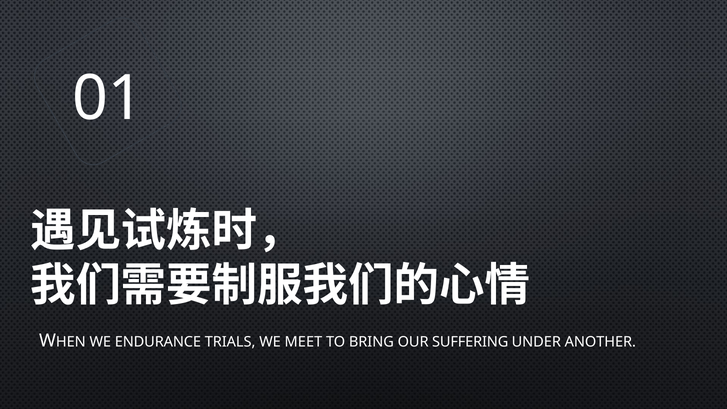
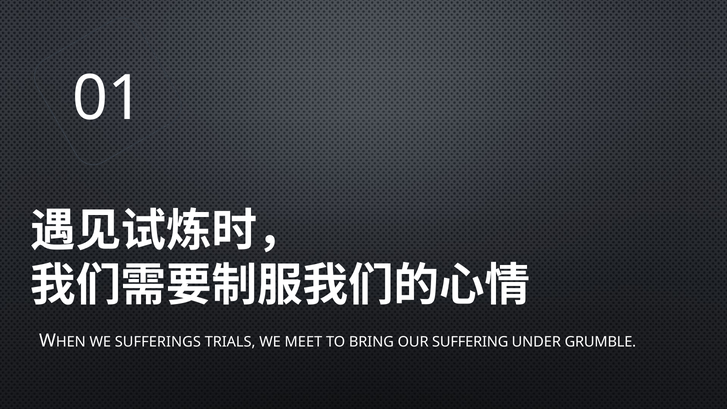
ENDURANCE: ENDURANCE -> SUFFERINGS
ANOTHER: ANOTHER -> GRUMBLE
